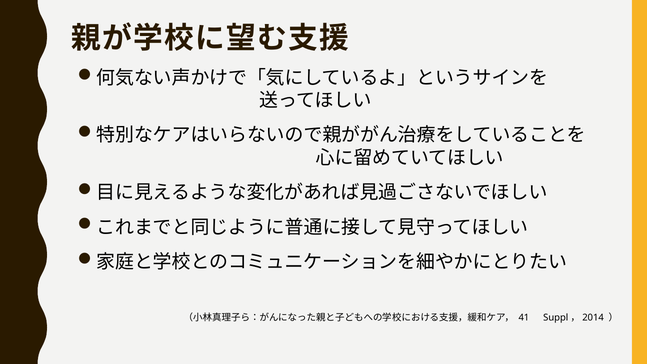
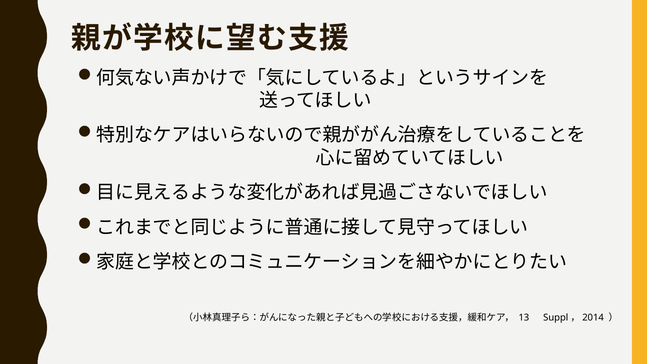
41: 41 -> 13
